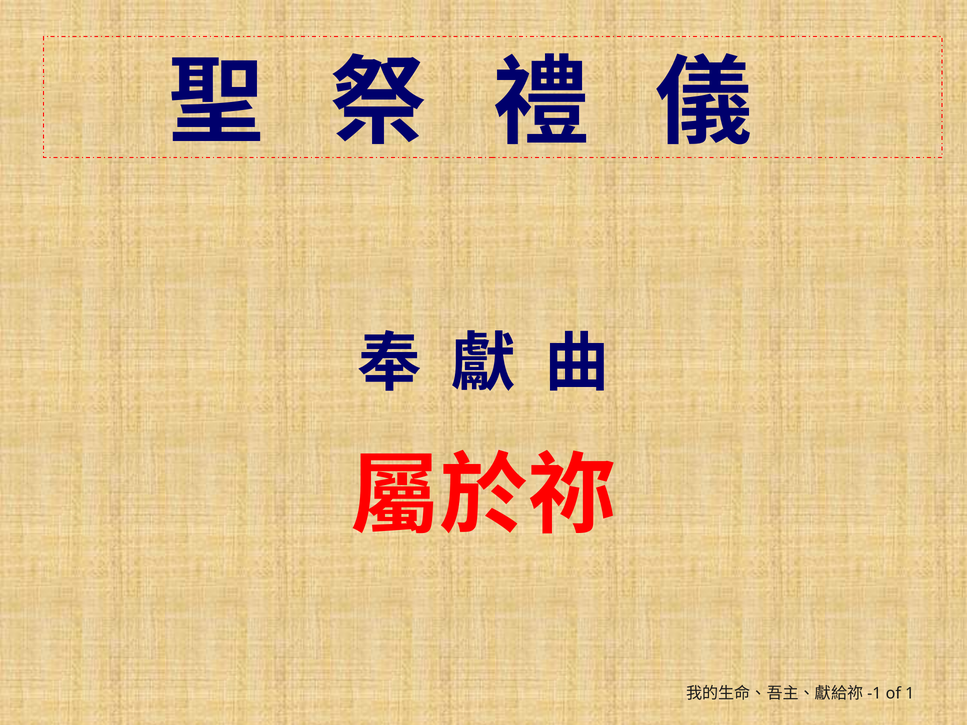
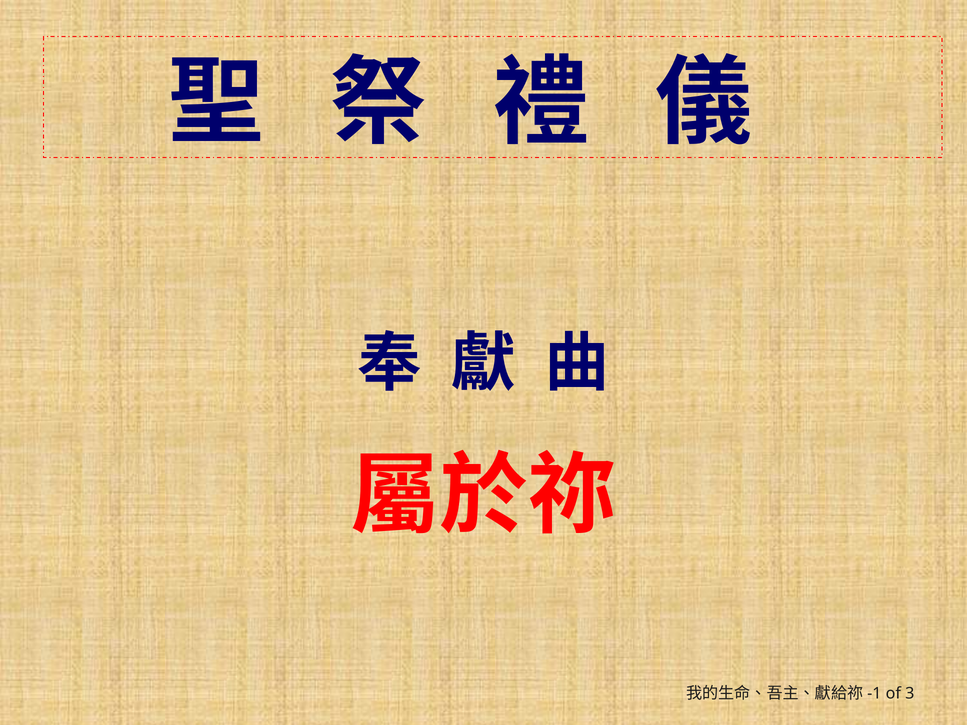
1: 1 -> 3
